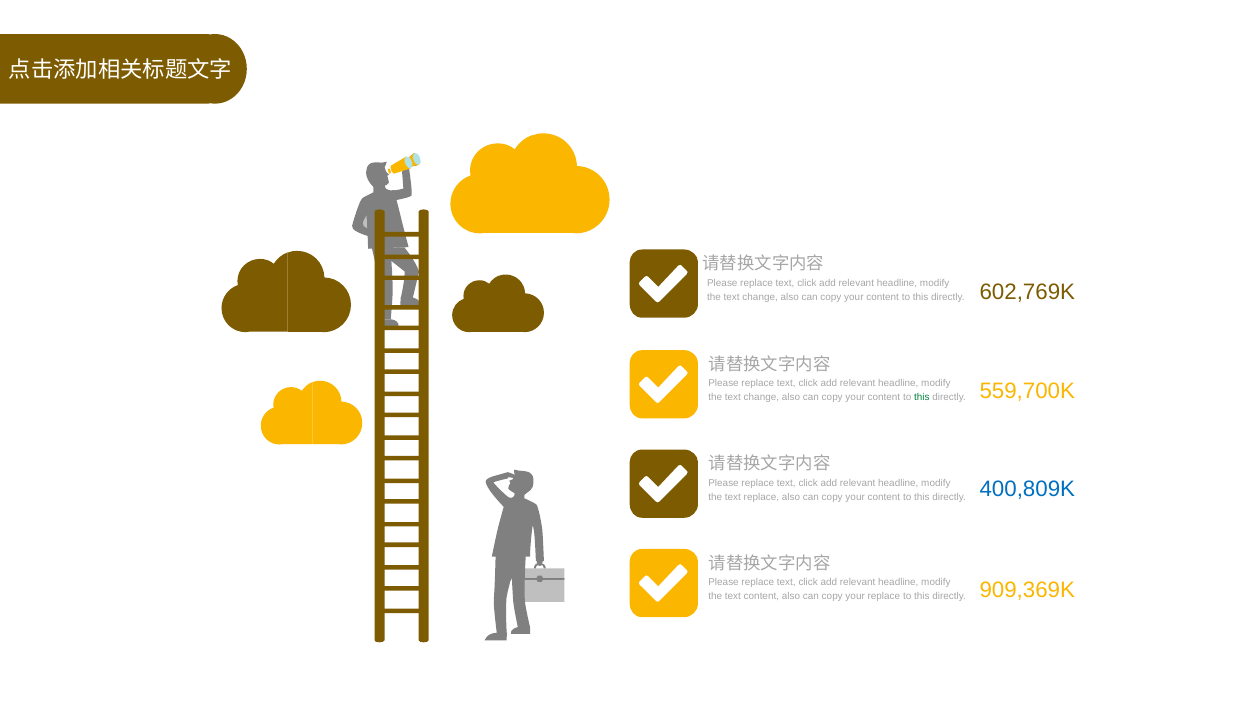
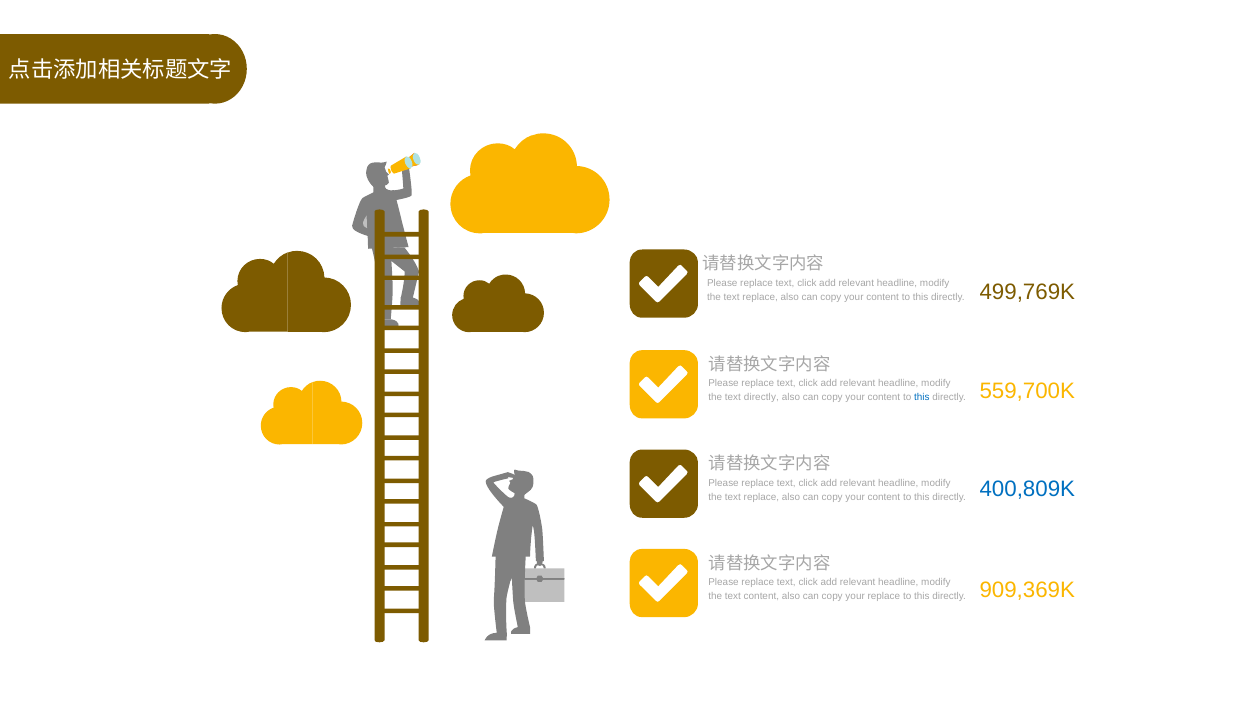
change at (760, 297): change -> replace
602,769K: 602,769K -> 499,769K
change at (761, 398): change -> directly
this at (922, 398) colour: green -> blue
